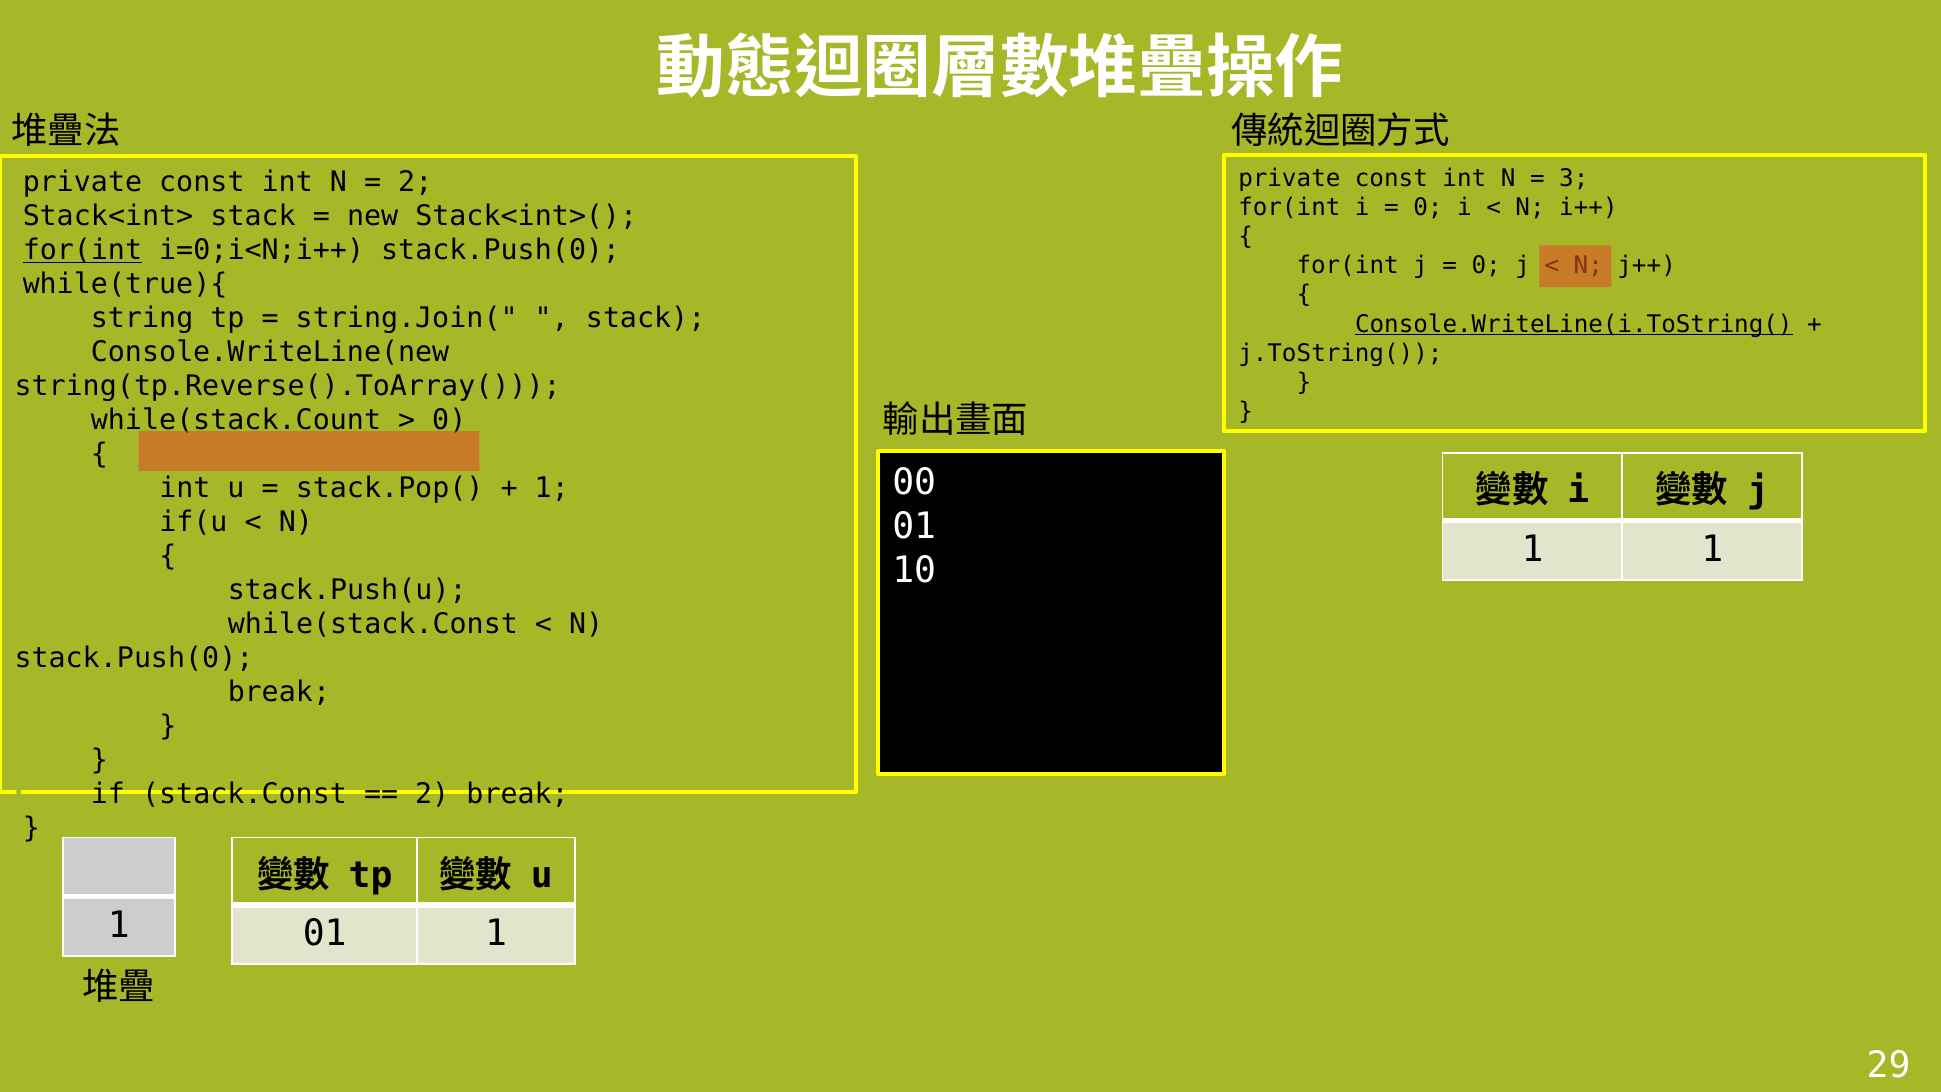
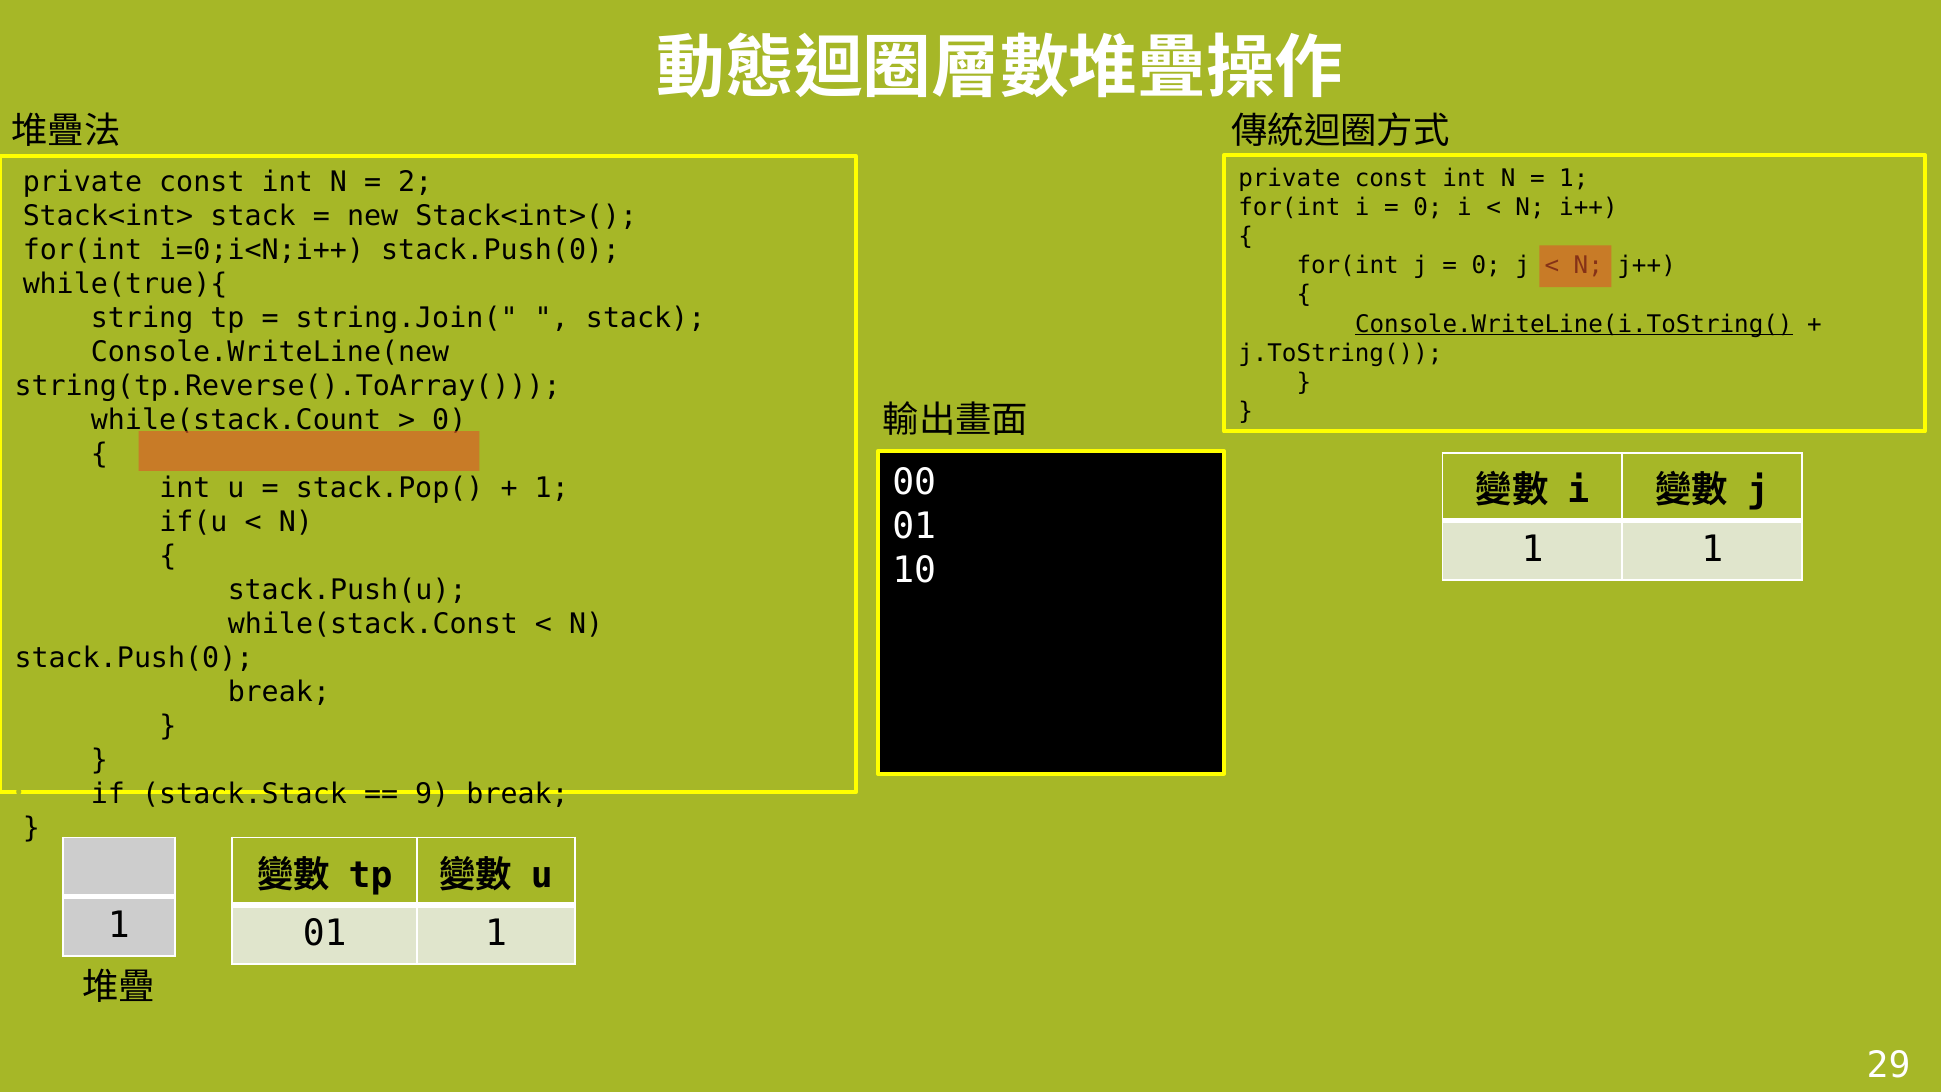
3 at (1574, 178): 3 -> 1
for(int at (82, 250) underline: present -> none
stack.Const: stack.Const -> stack.Stack
2 at (432, 794): 2 -> 9
